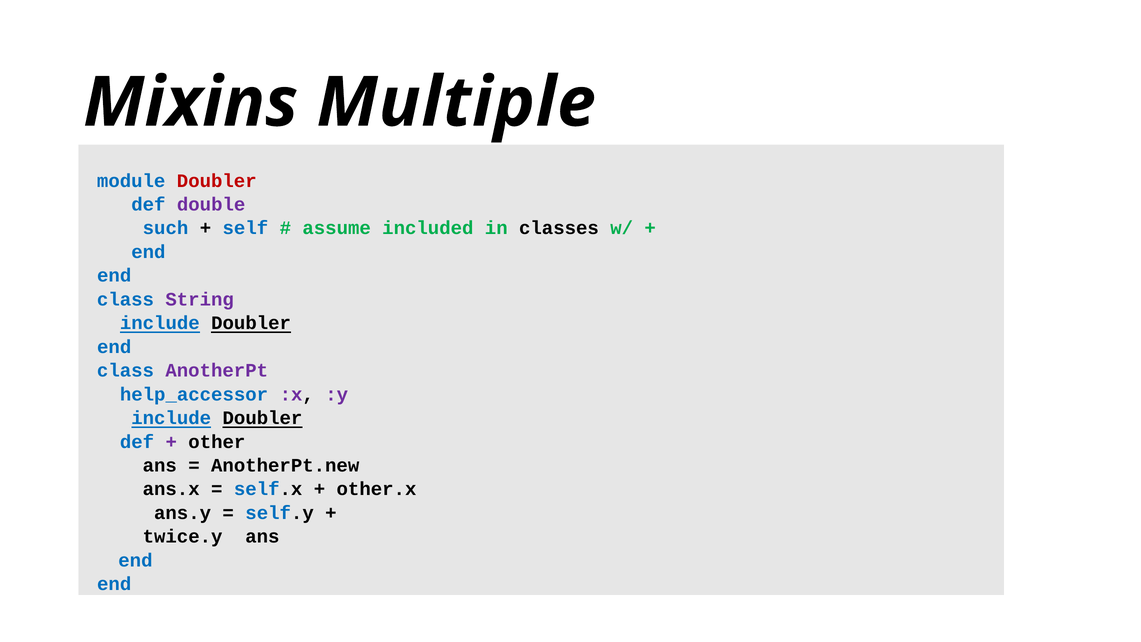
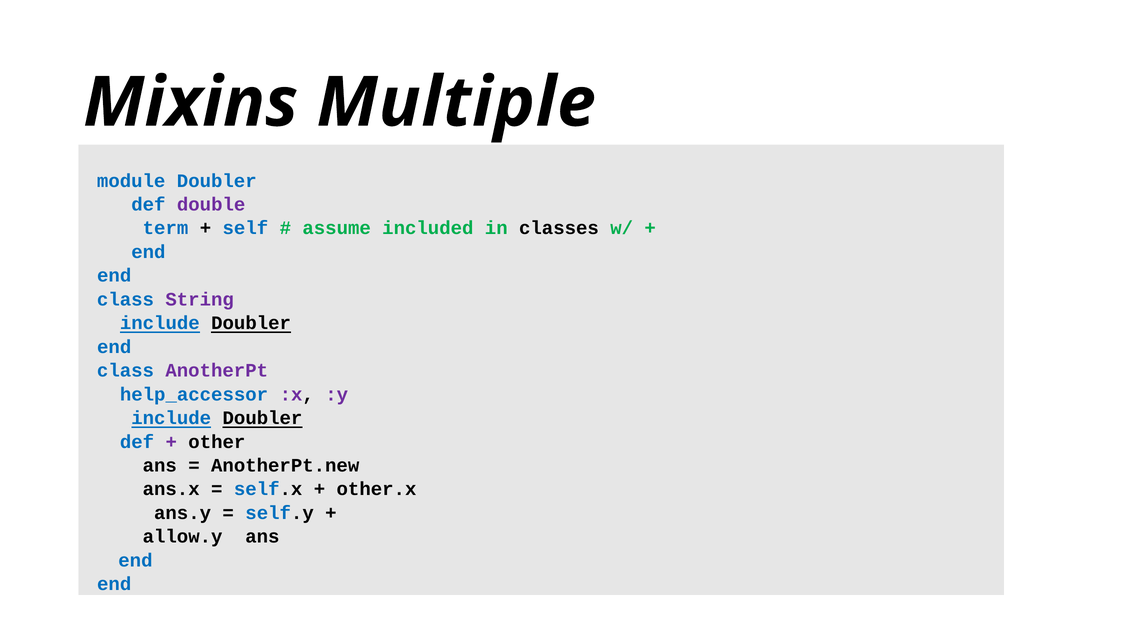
Doubler at (217, 181) colour: red -> blue
such: such -> term
twice.y: twice.y -> allow.y
